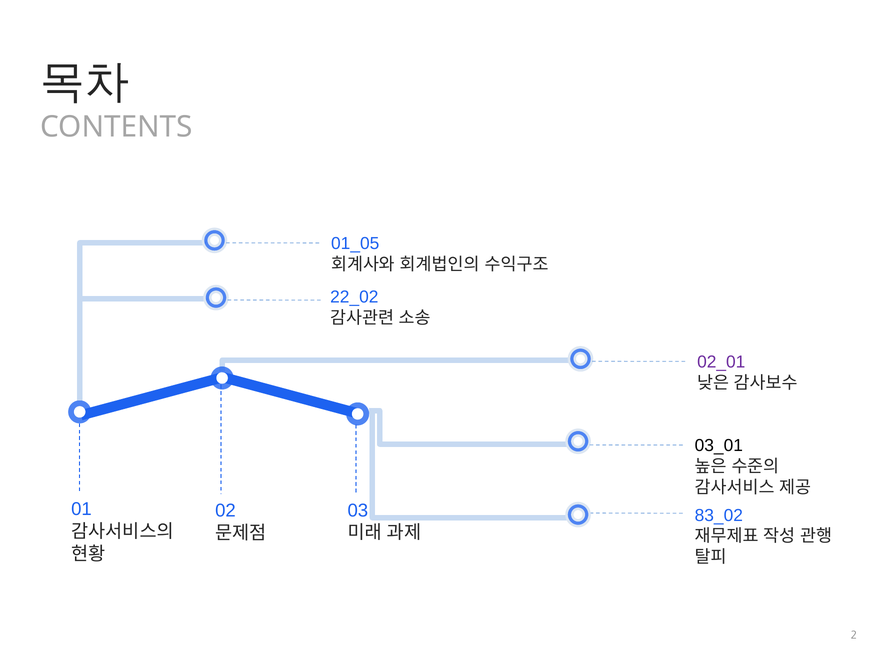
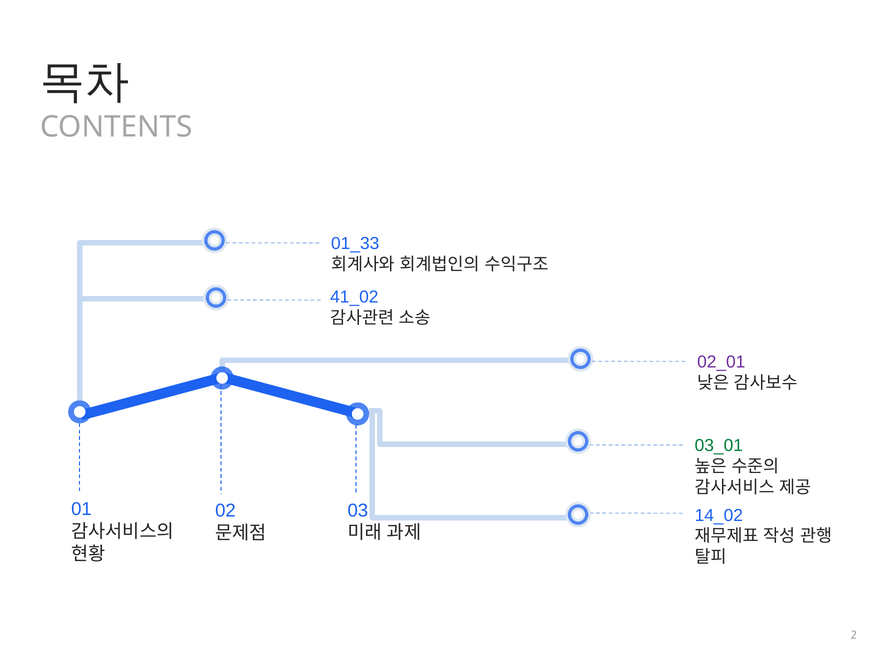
01_05: 01_05 -> 01_33
22_02: 22_02 -> 41_02
03_01 colour: black -> green
83_02: 83_02 -> 14_02
